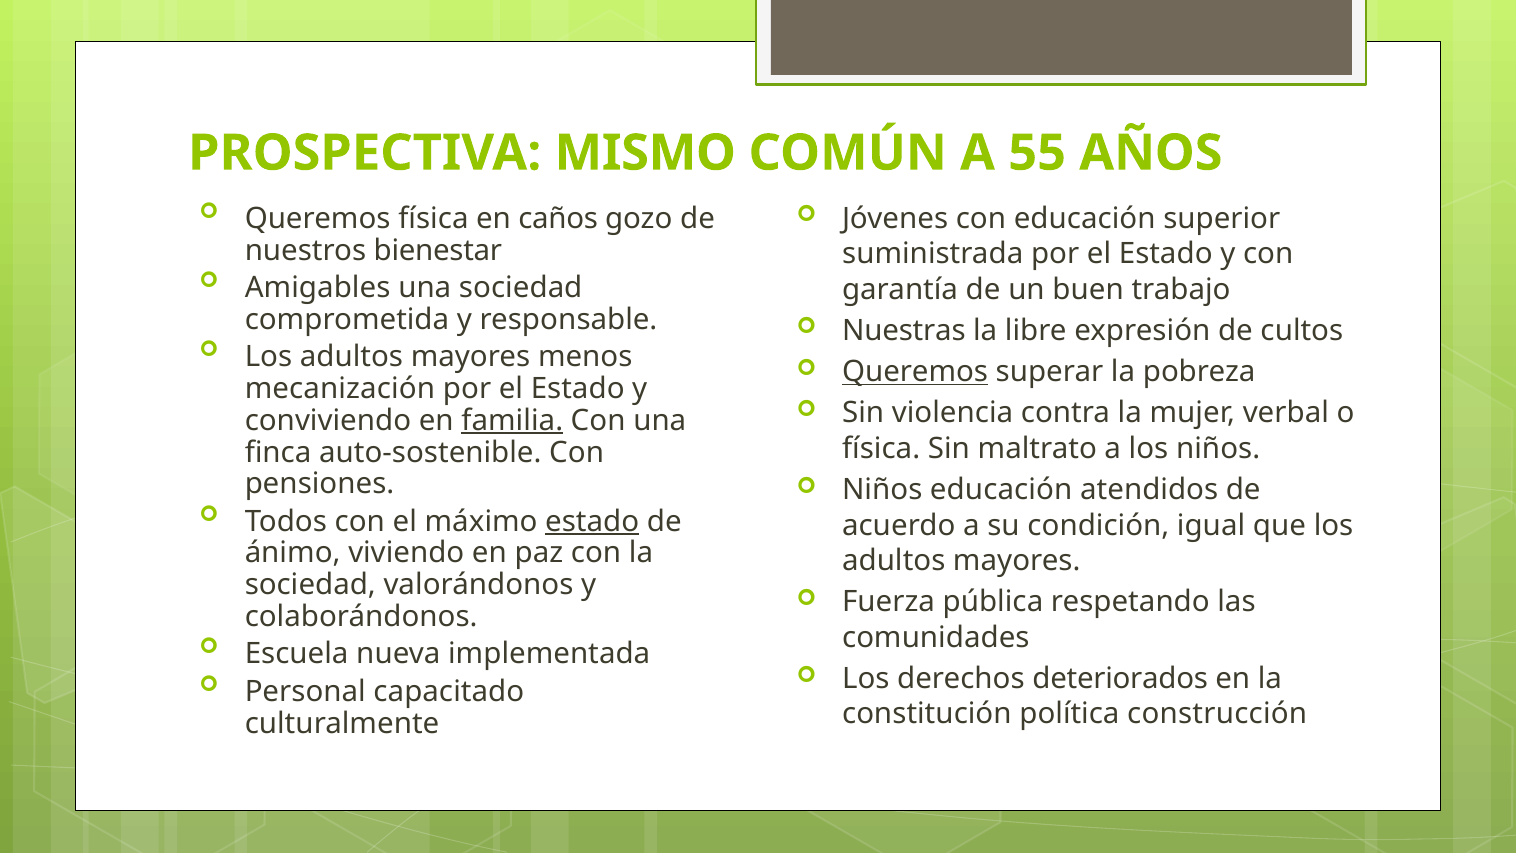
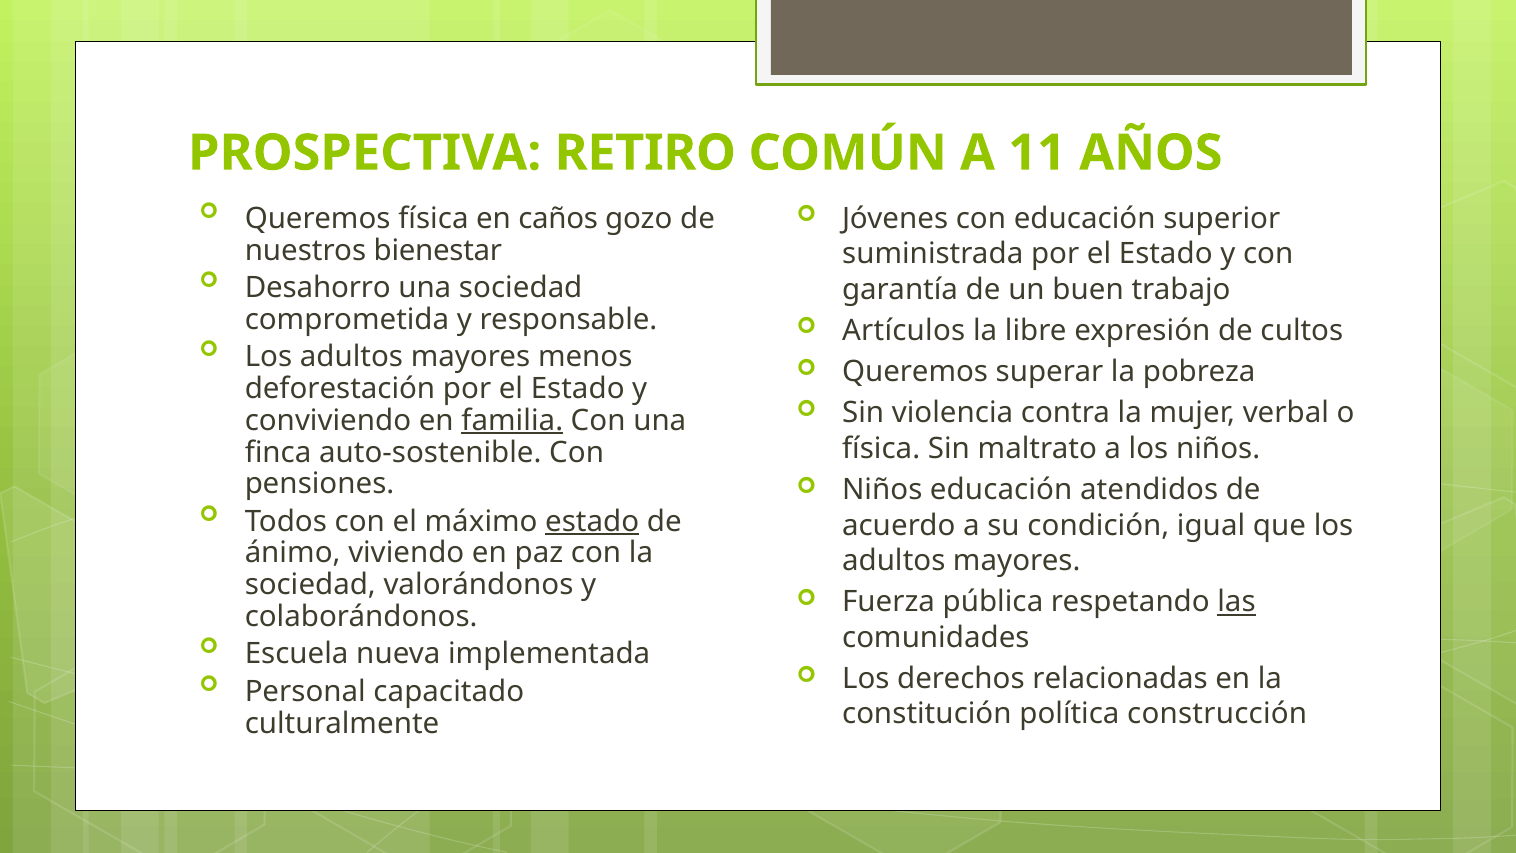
MISMO: MISMO -> RETIRO
55: 55 -> 11
Amigables: Amigables -> Desahorro
Nuestras: Nuestras -> Artículos
Queremos at (915, 372) underline: present -> none
mecanización: mecanización -> deforestación
las underline: none -> present
deteriorados: deteriorados -> relacionadas
